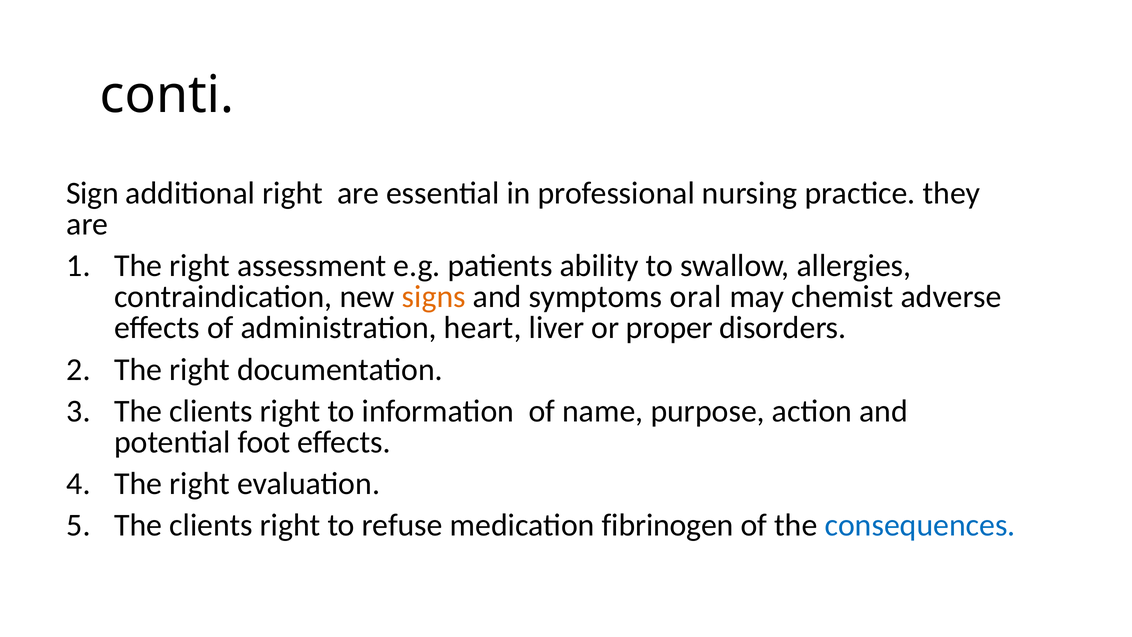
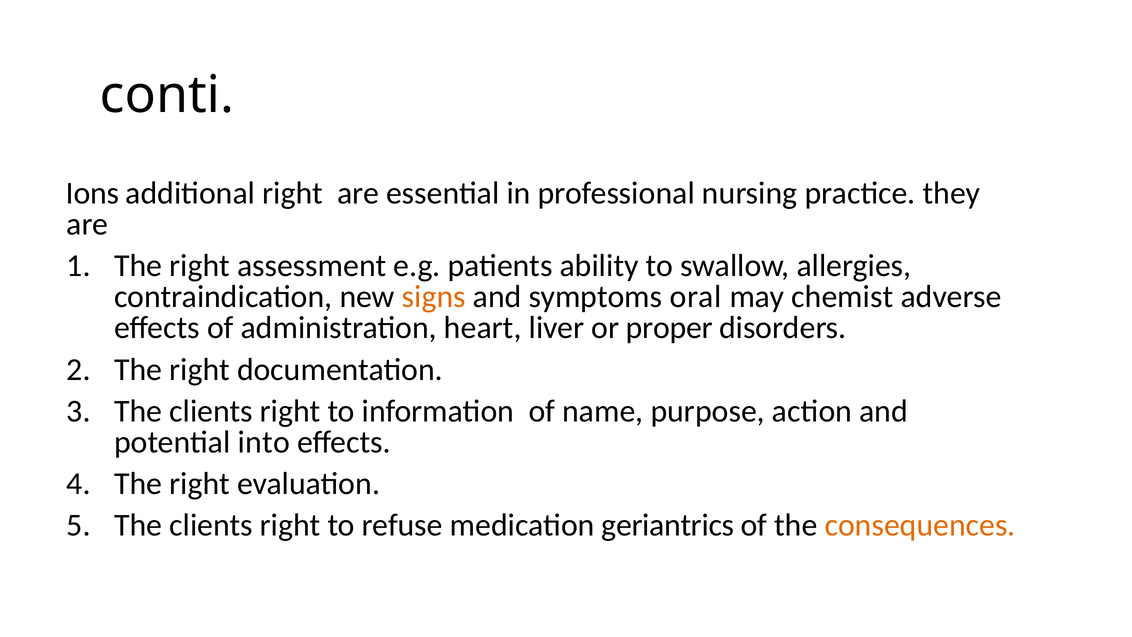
Sign: Sign -> Ions
foot: foot -> into
fibrinogen: fibrinogen -> geriantrics
consequences colour: blue -> orange
